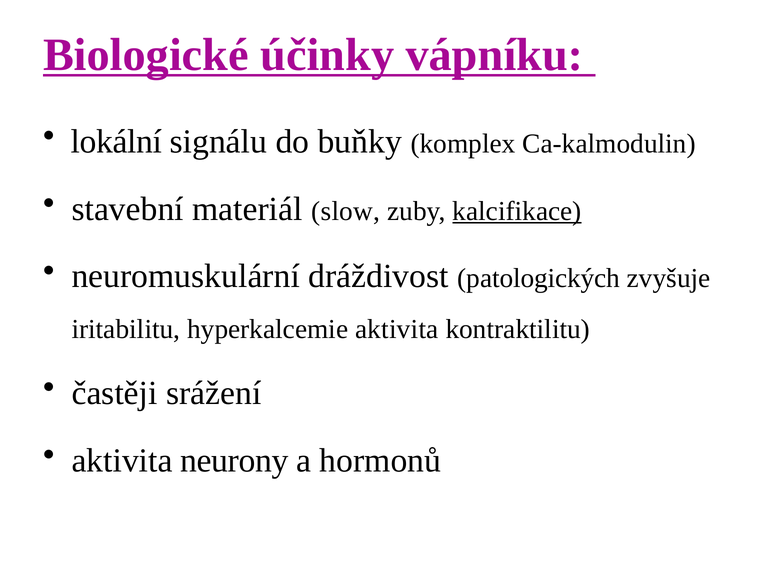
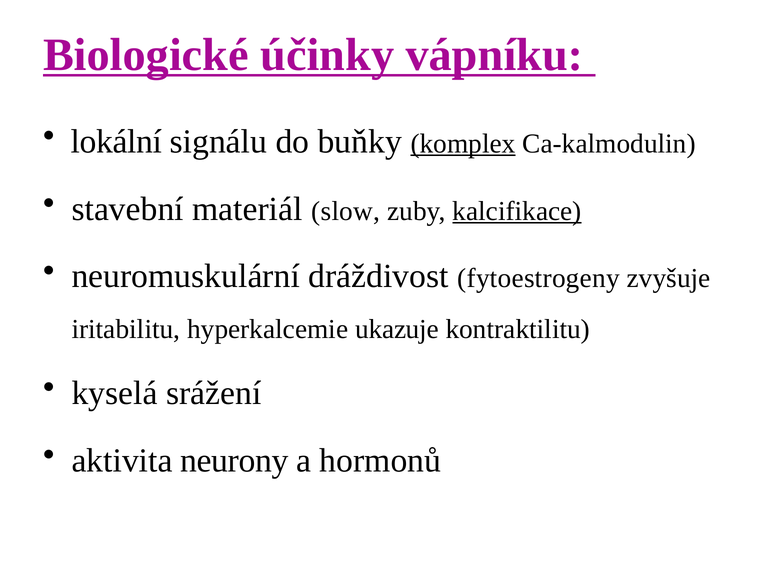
komplex underline: none -> present
patologických: patologických -> fytoestrogeny
hyperkalcemie aktivita: aktivita -> ukazuje
častěji: častěji -> kyselá
